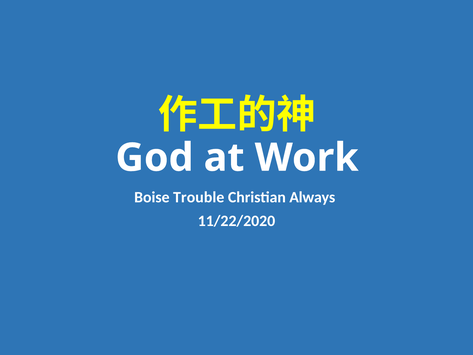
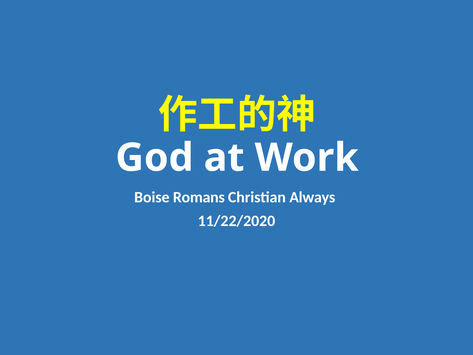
Trouble: Trouble -> Romans
